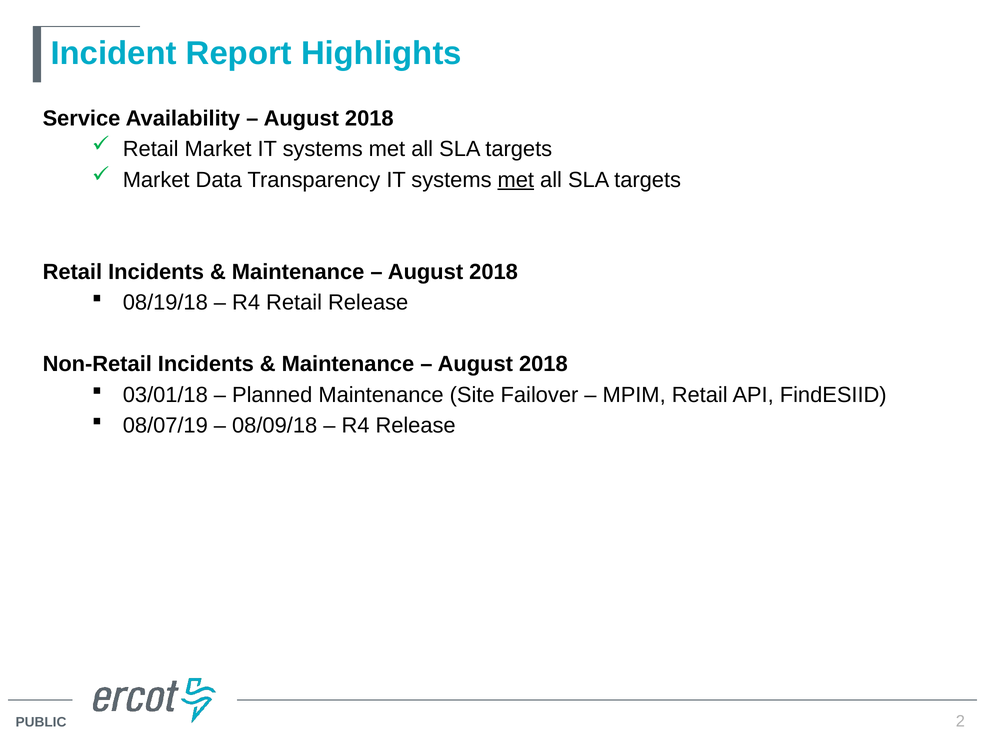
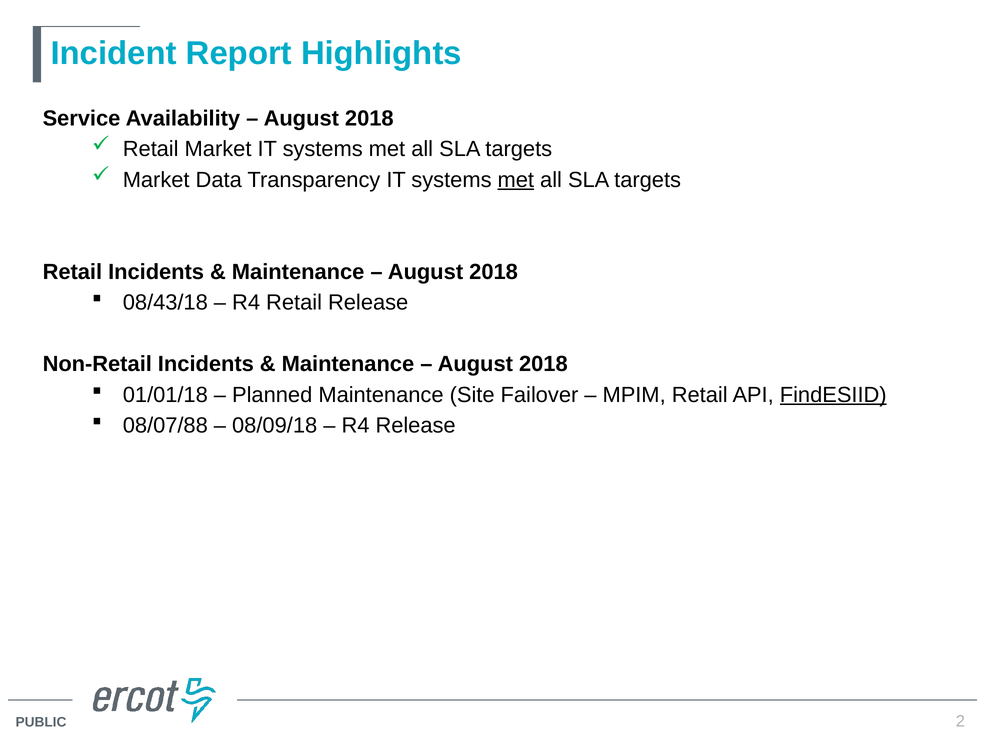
08/19/18: 08/19/18 -> 08/43/18
03/01/18: 03/01/18 -> 01/01/18
FindESIID underline: none -> present
08/07/19: 08/07/19 -> 08/07/88
